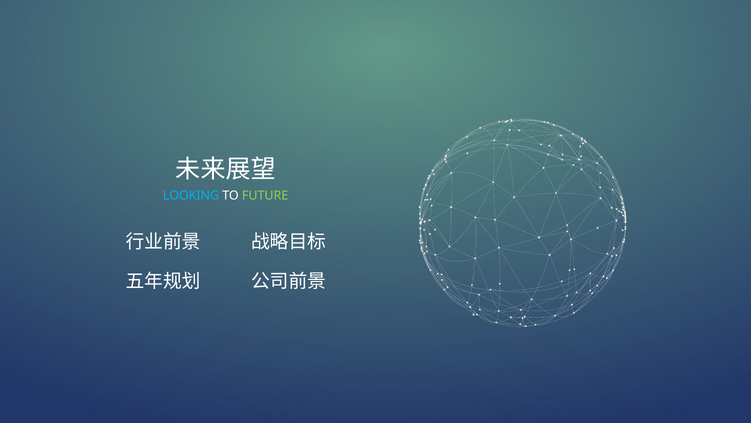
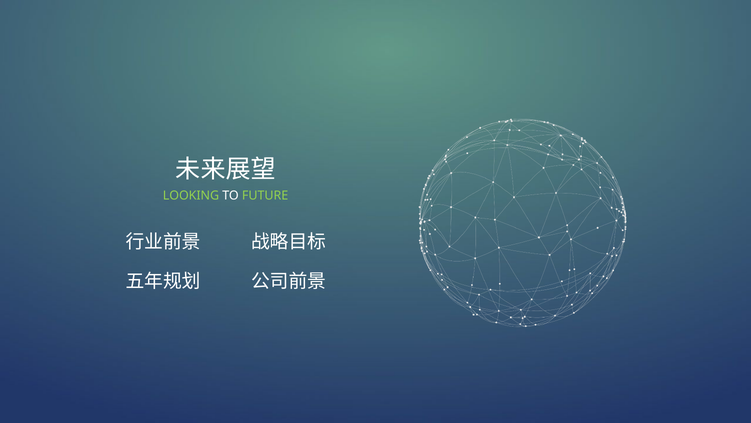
LOOKING colour: light blue -> light green
